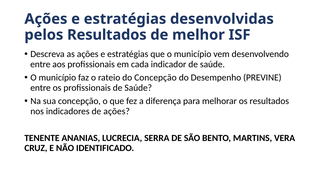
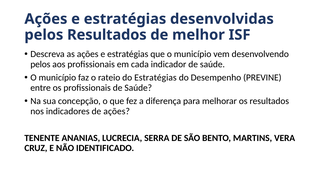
entre at (40, 64): entre -> pelos
do Concepção: Concepção -> Estratégias
